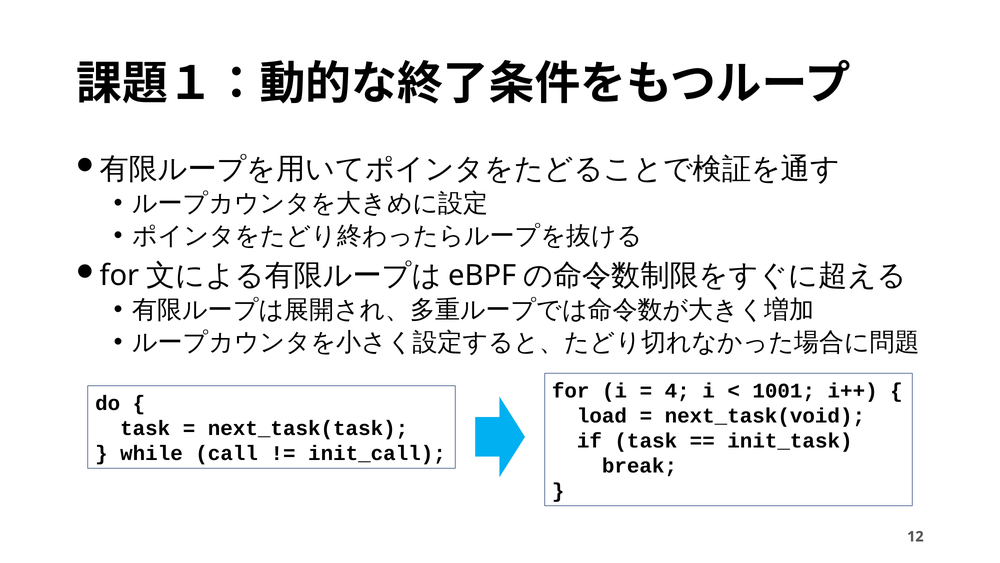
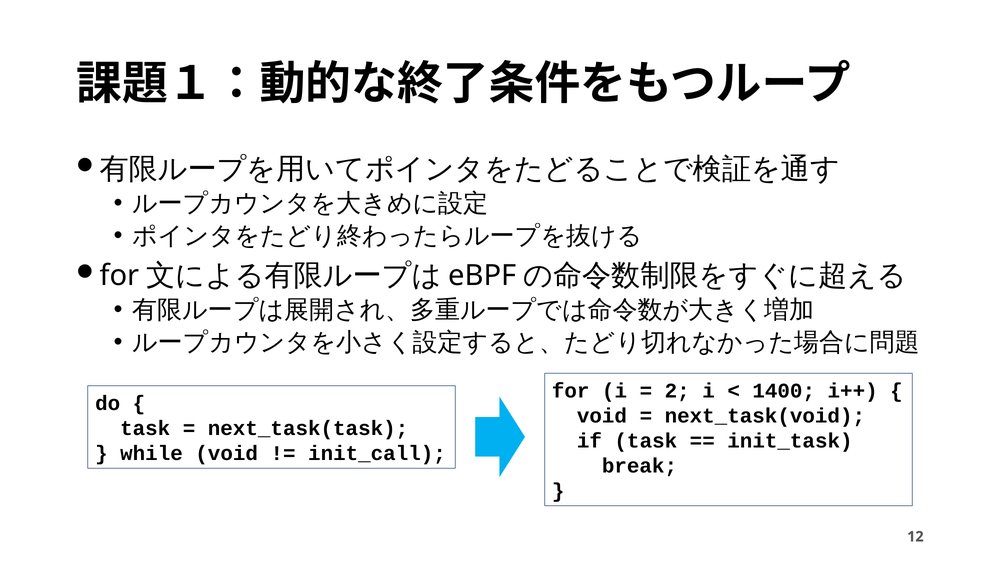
4: 4 -> 2
1001: 1001 -> 1400
load at (602, 416): load -> void
while call: call -> void
